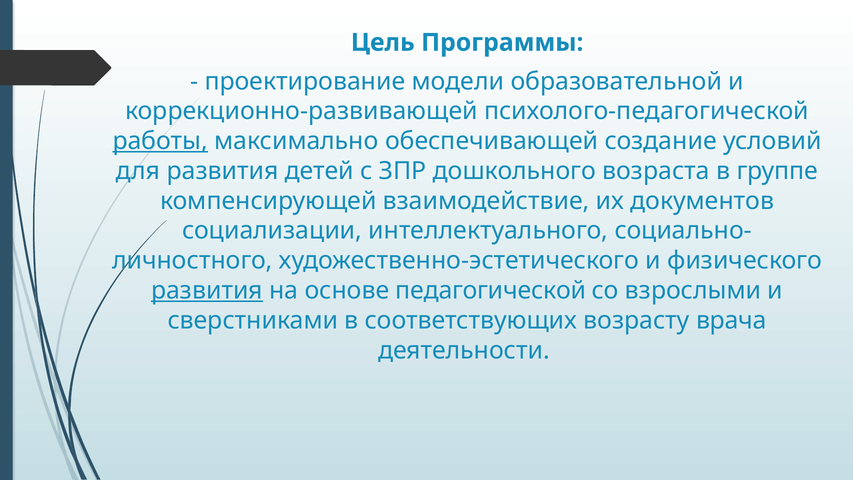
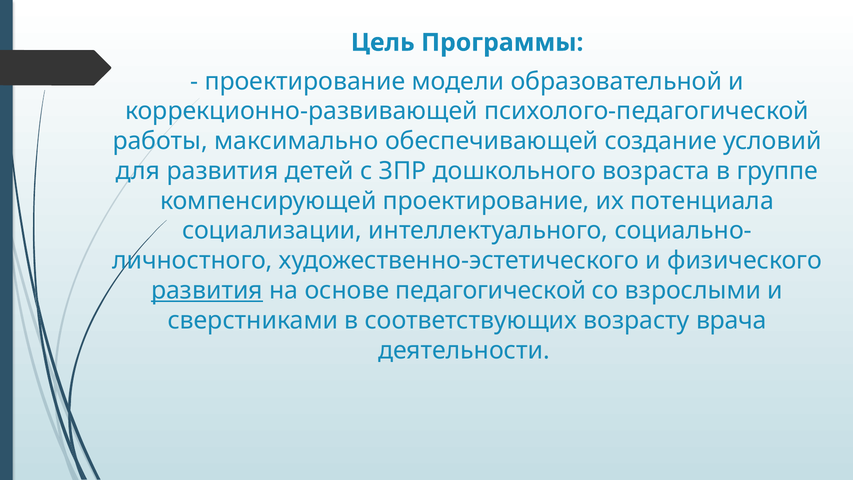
работы underline: present -> none
компенсирующей взаимодействие: взаимодействие -> проектирование
документов: документов -> потенциала
